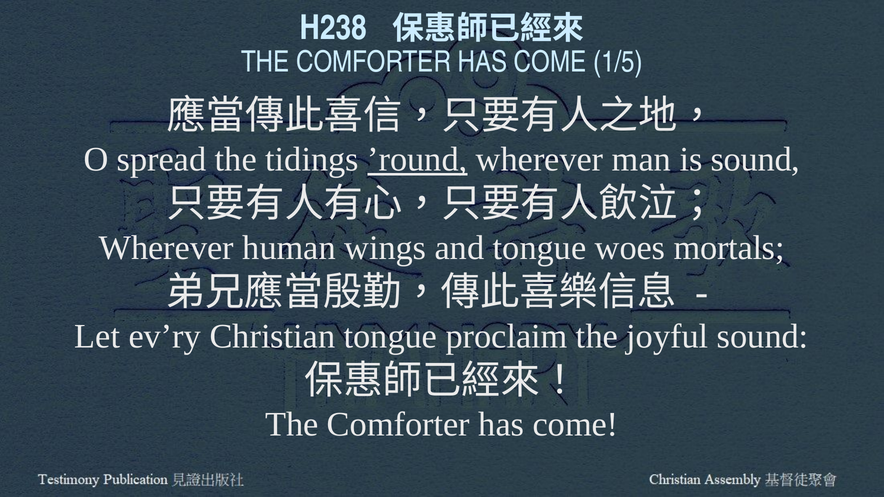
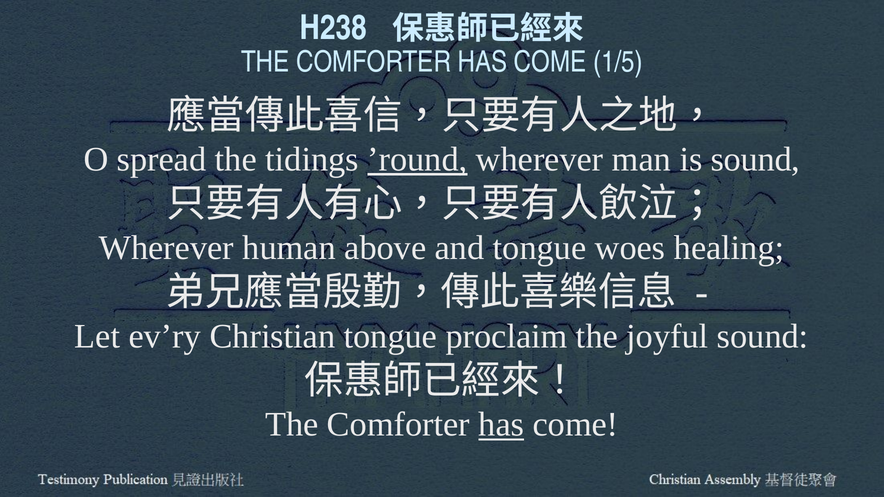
wings: wings -> above
mortals: mortals -> healing
has at (501, 425) underline: none -> present
